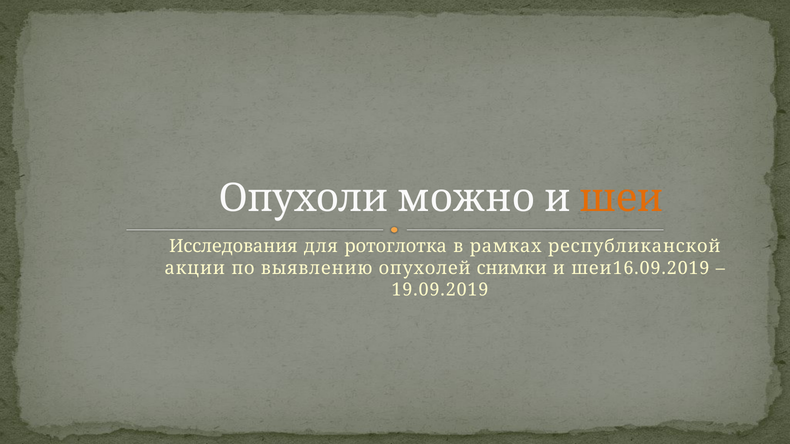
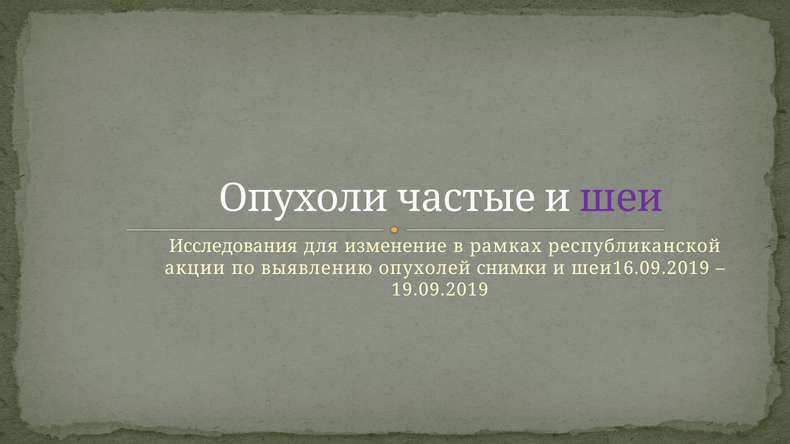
можно: можно -> частые
шеи colour: orange -> purple
ротоглотка: ротоглотка -> изменение
